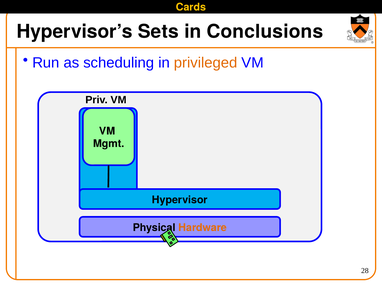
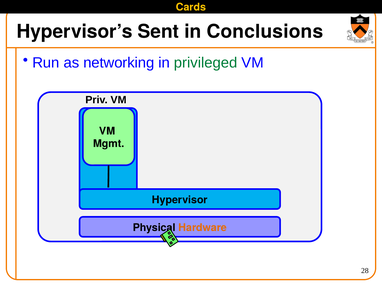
Sets: Sets -> Sent
scheduling: scheduling -> networking
privileged colour: orange -> green
